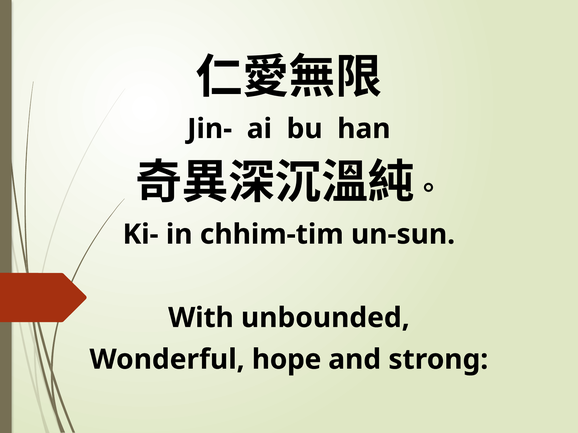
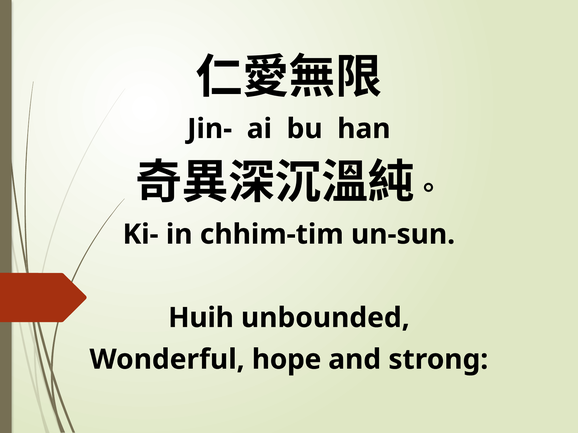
With: With -> Huih
